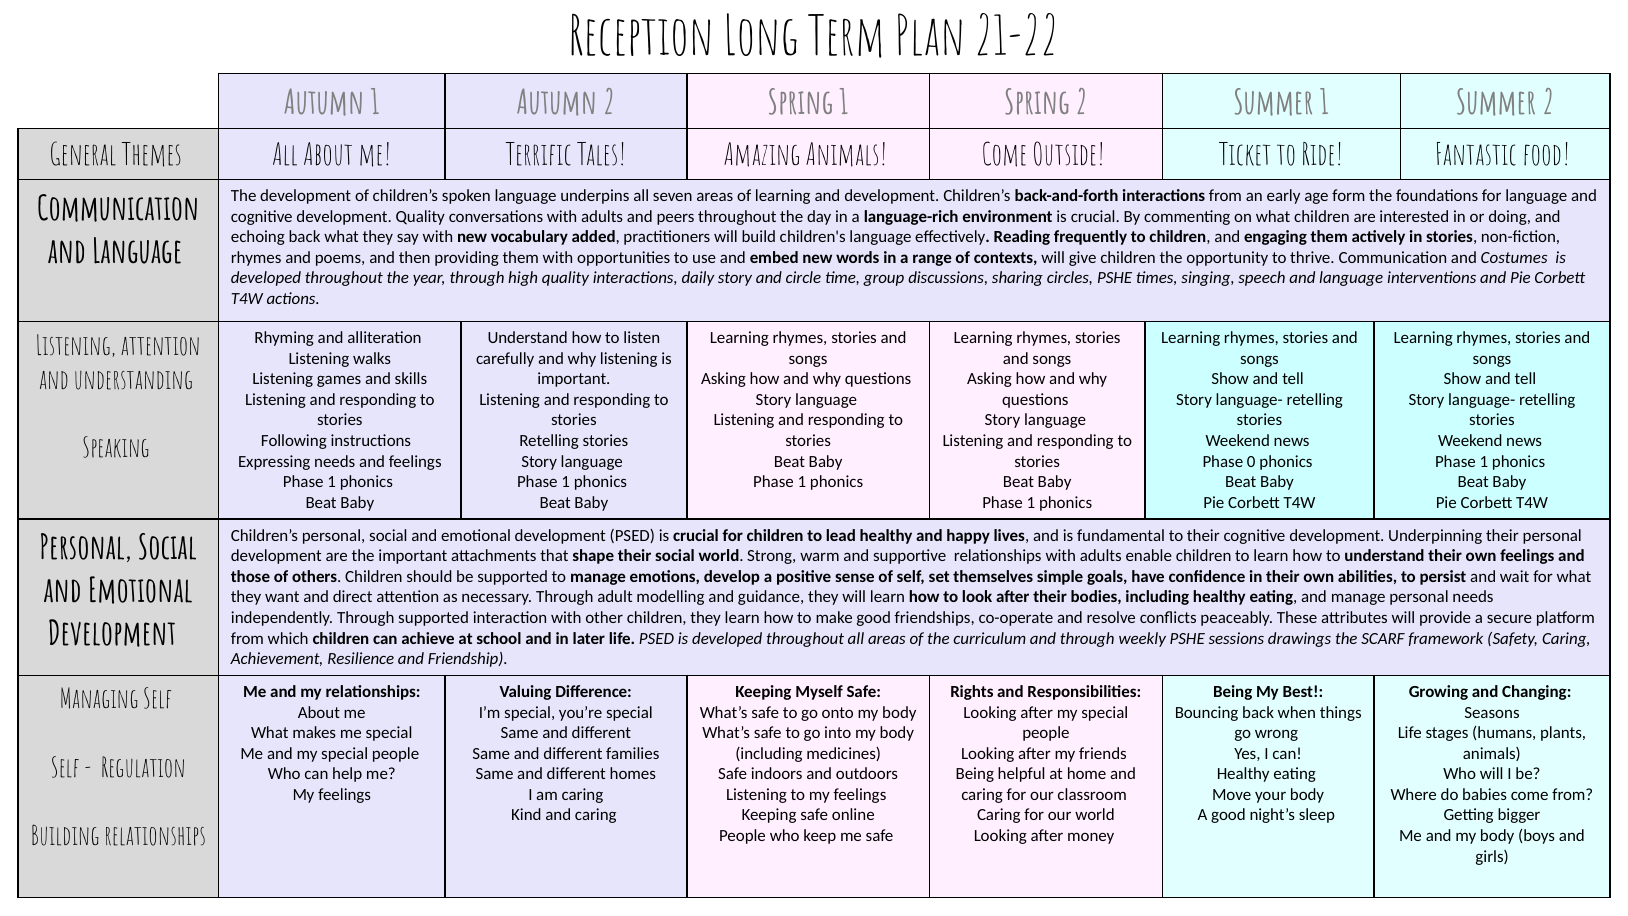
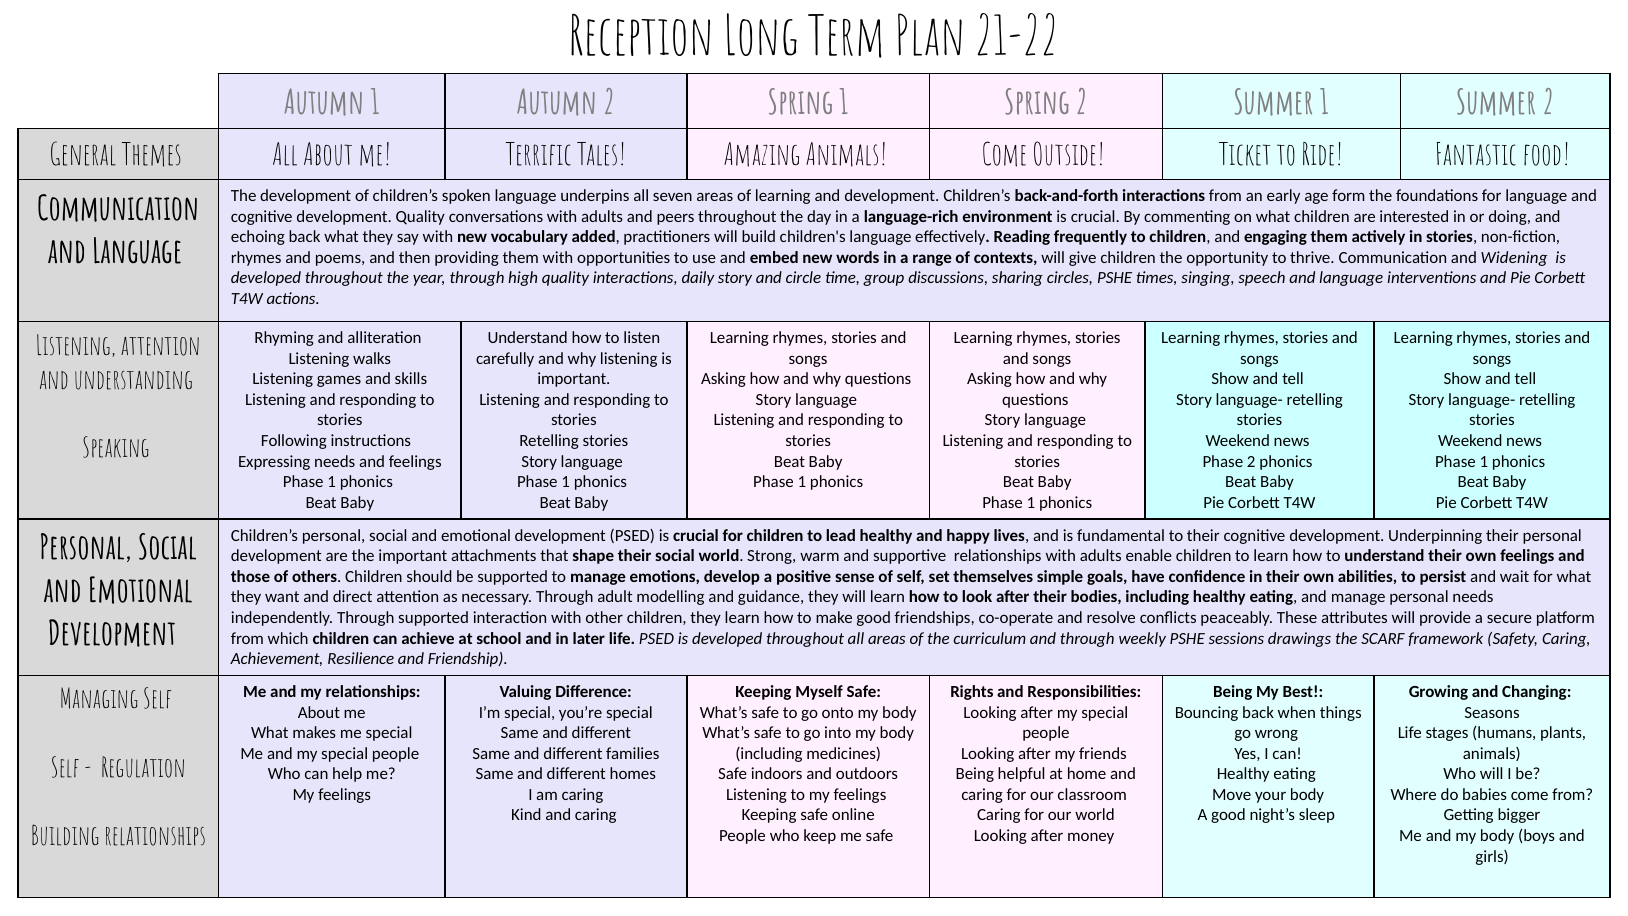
Costumes: Costumes -> Widening
Phase 0: 0 -> 2
